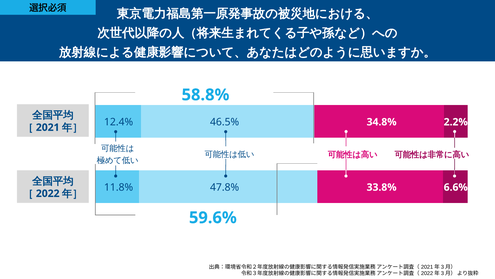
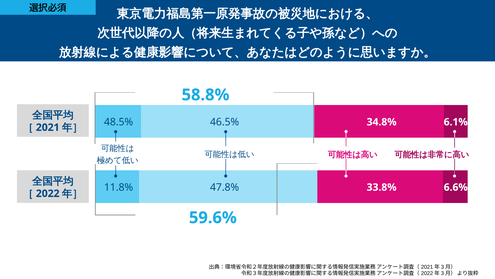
12.4%: 12.4% -> 48.5%
2.2%: 2.2% -> 6.1%
